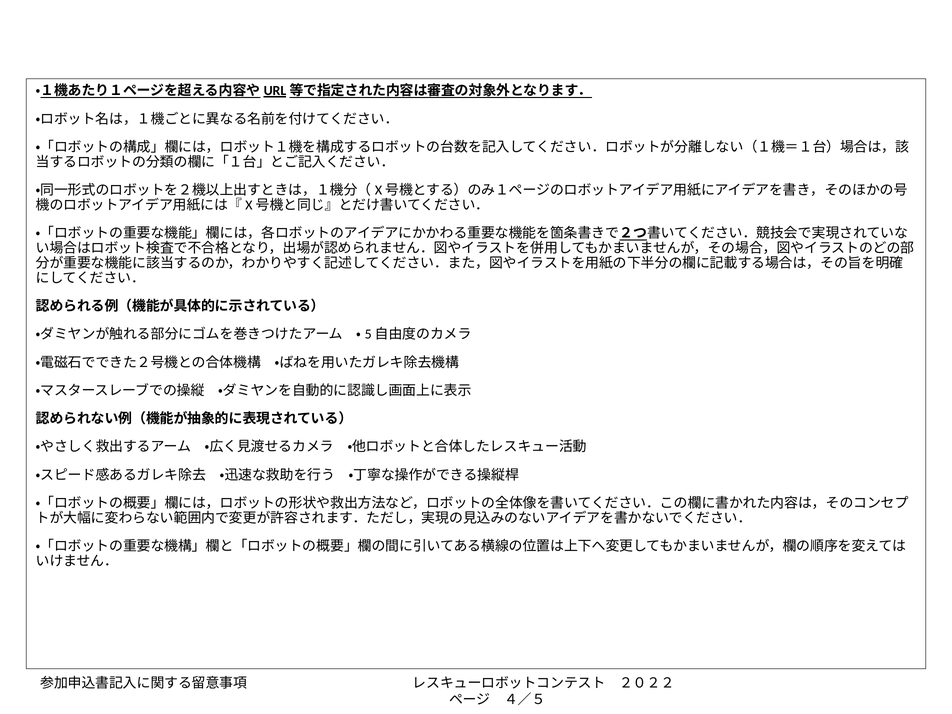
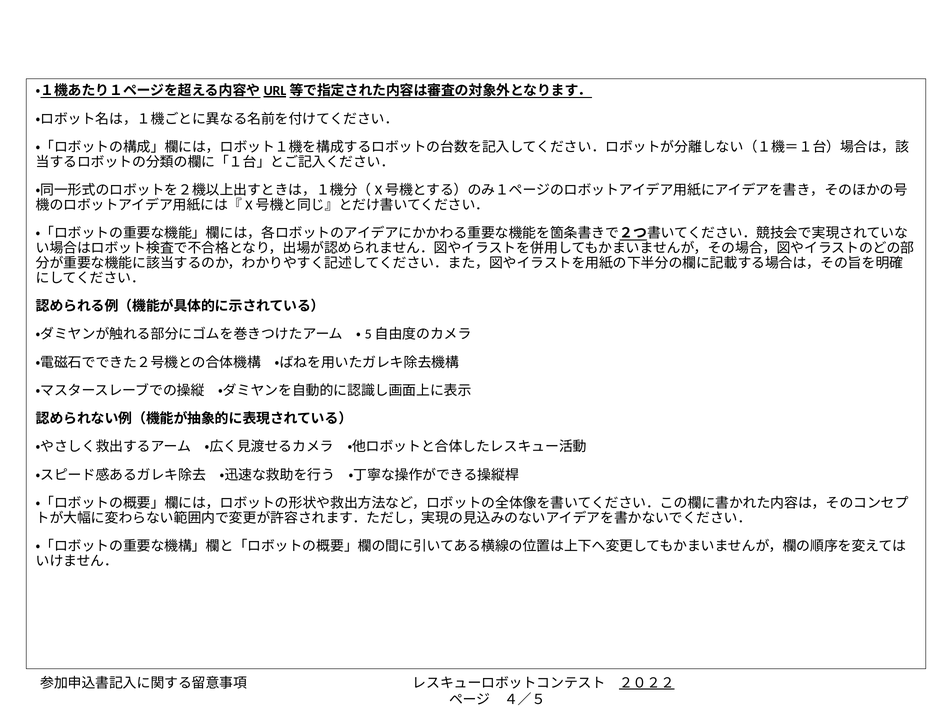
２０２２ underline: none -> present
